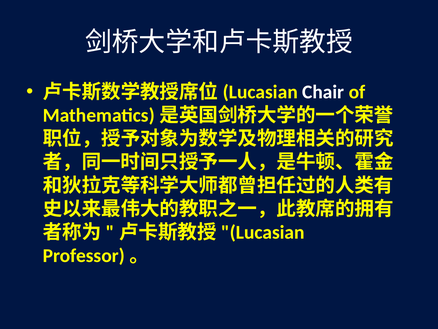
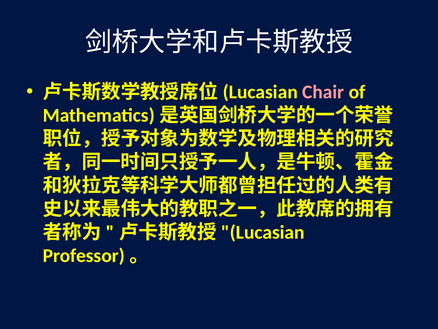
Chair colour: white -> pink
